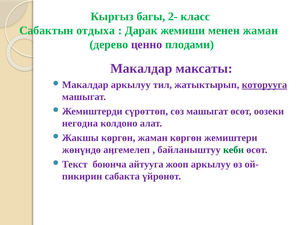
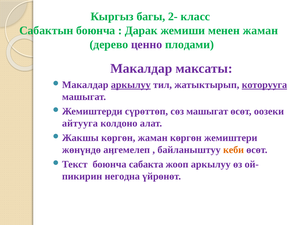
Сабактын отдыха: отдыха -> боюнча
аркылуу at (131, 85) underline: none -> present
негодна: негодна -> айтууга
кеби colour: green -> orange
айтууга: айтууга -> сабакта
сабакта: сабакта -> негодна
